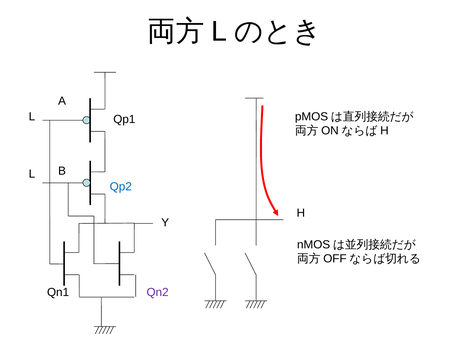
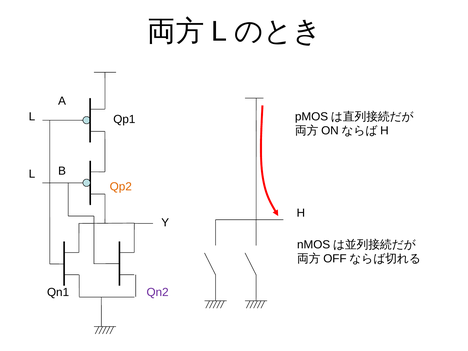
Qp2 colour: blue -> orange
